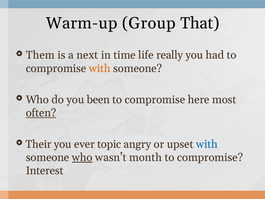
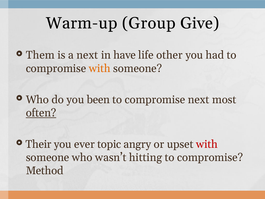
That: That -> Give
time: time -> have
really: really -> other
compromise here: here -> next
with at (207, 144) colour: blue -> red
who at (82, 157) underline: present -> none
month: month -> hitting
Interest: Interest -> Method
